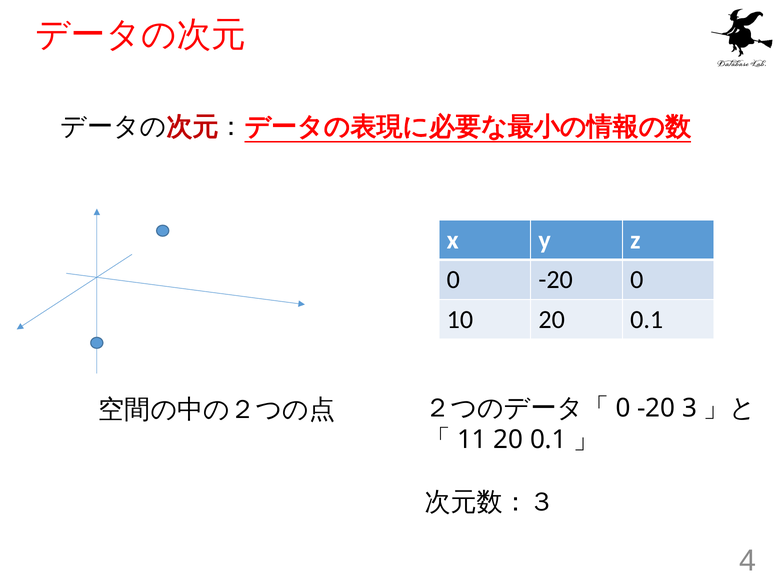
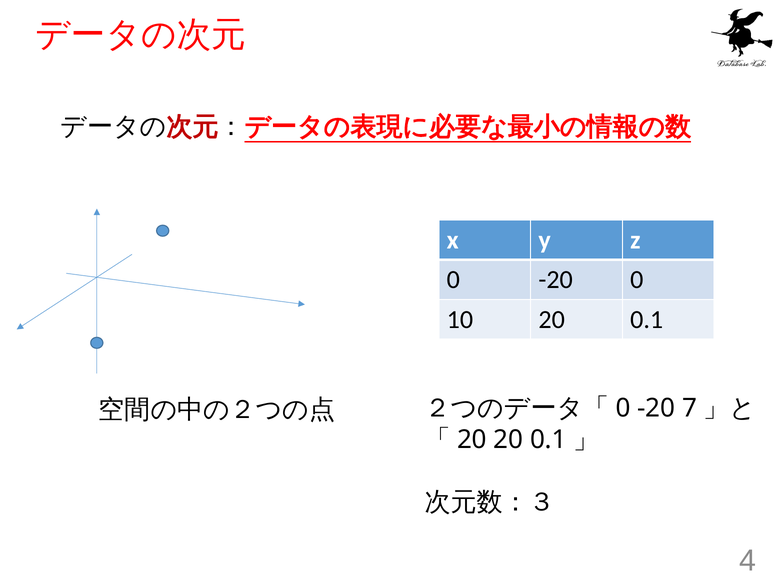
3: 3 -> 7
11 at (472, 439): 11 -> 20
